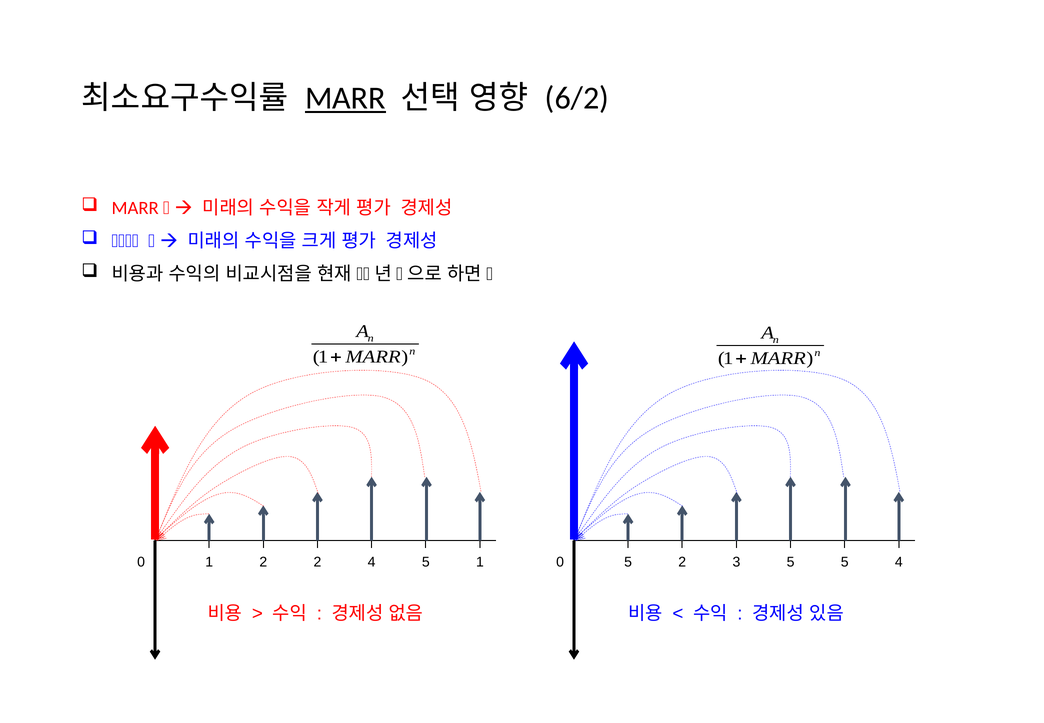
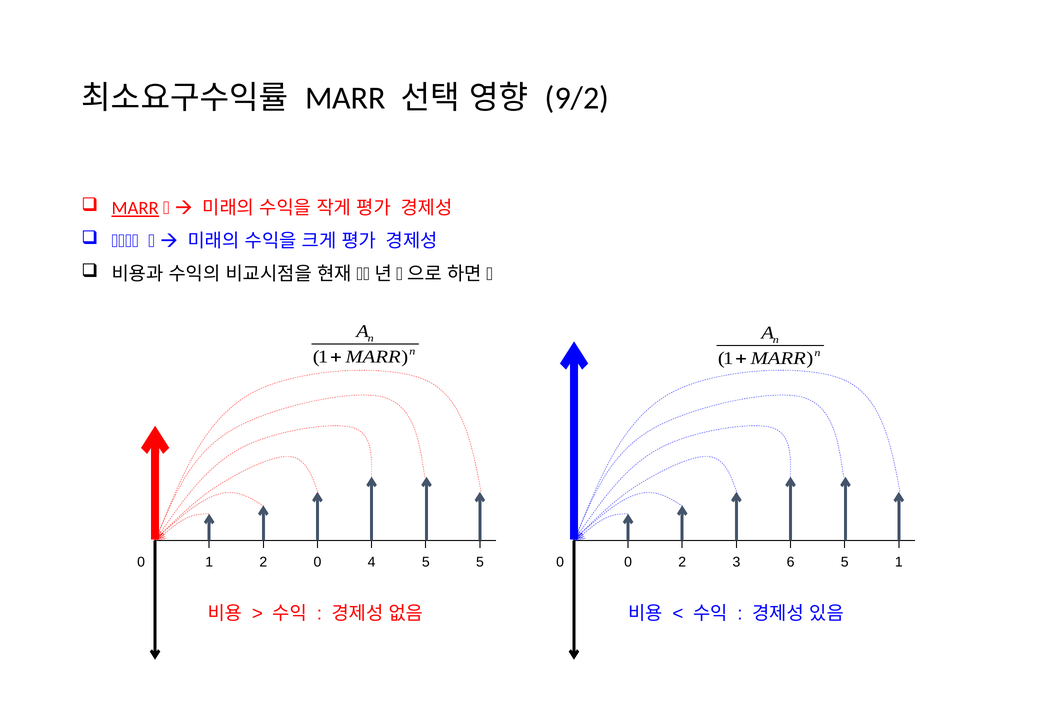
MARR at (345, 98) underline: present -> none
6/2: 6/2 -> 9/2
MARR at (135, 208) underline: none -> present
2 2: 2 -> 0
5 1: 1 -> 5
0 5: 5 -> 0
3 5: 5 -> 6
5 4: 4 -> 1
